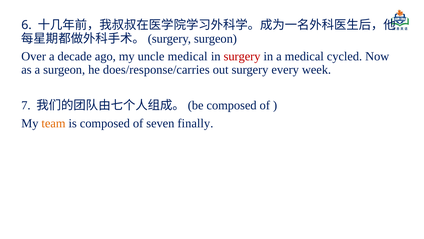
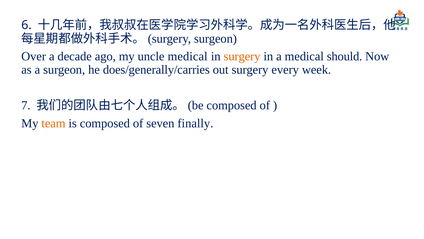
surgery at (242, 56) colour: red -> orange
cycled: cycled -> should
does/response/carries: does/response/carries -> does/generally/carries
